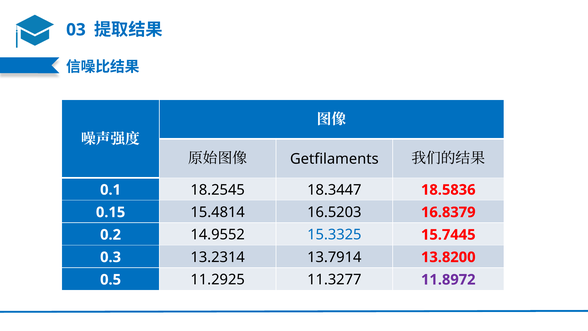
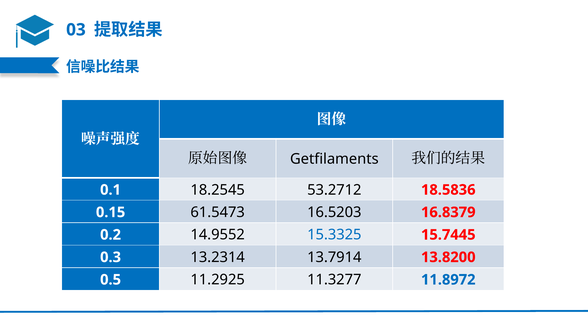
18.3447: 18.3447 -> 53.2712
15.4814: 15.4814 -> 61.5473
11.8972 colour: purple -> blue
